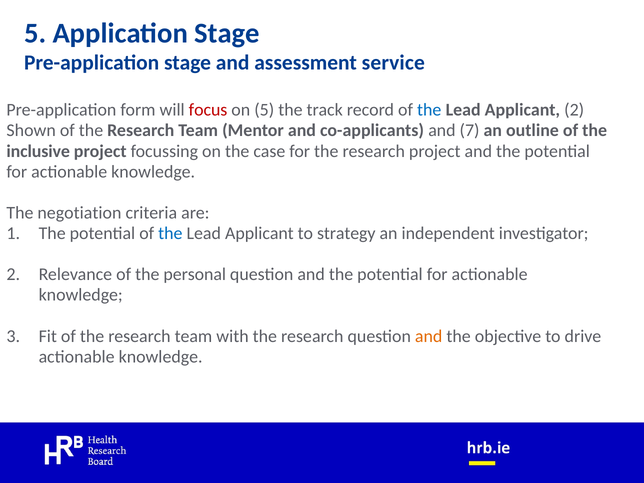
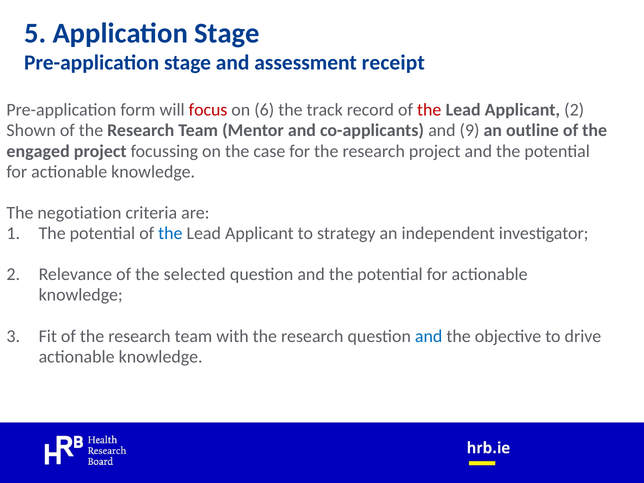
service: service -> receipt
on 5: 5 -> 6
the at (429, 110) colour: blue -> red
7: 7 -> 9
inclusive: inclusive -> engaged
personal: personal -> selected
and at (429, 336) colour: orange -> blue
